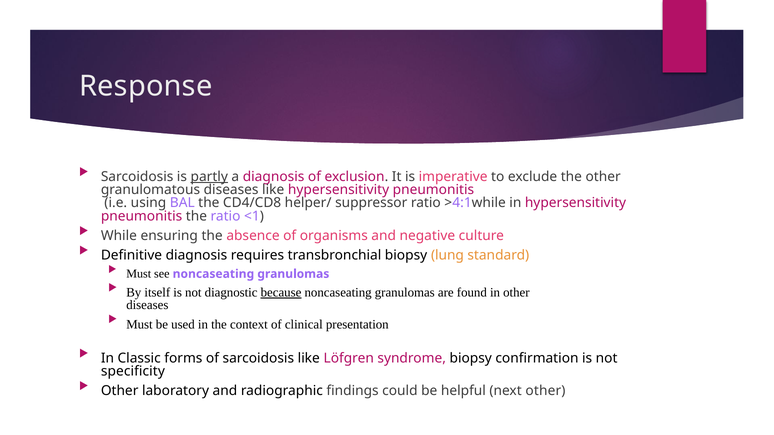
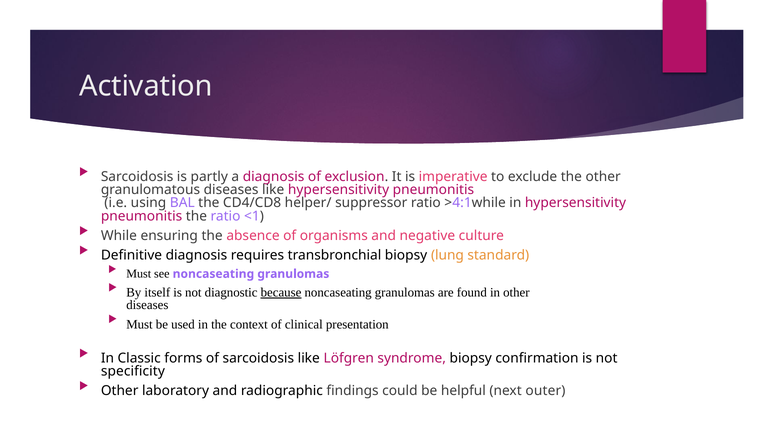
Response: Response -> Activation
partly underline: present -> none
next other: other -> outer
